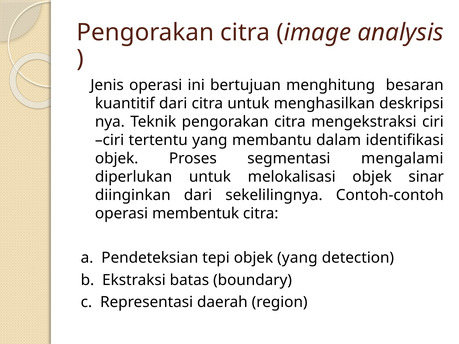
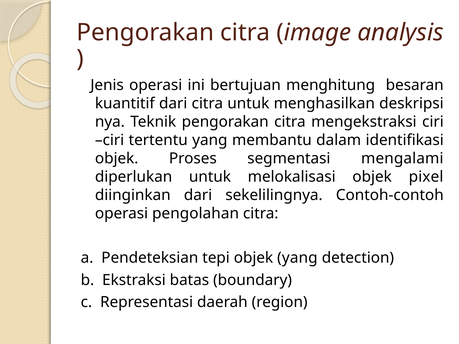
sinar: sinar -> pixel
membentuk: membentuk -> pengolahan
